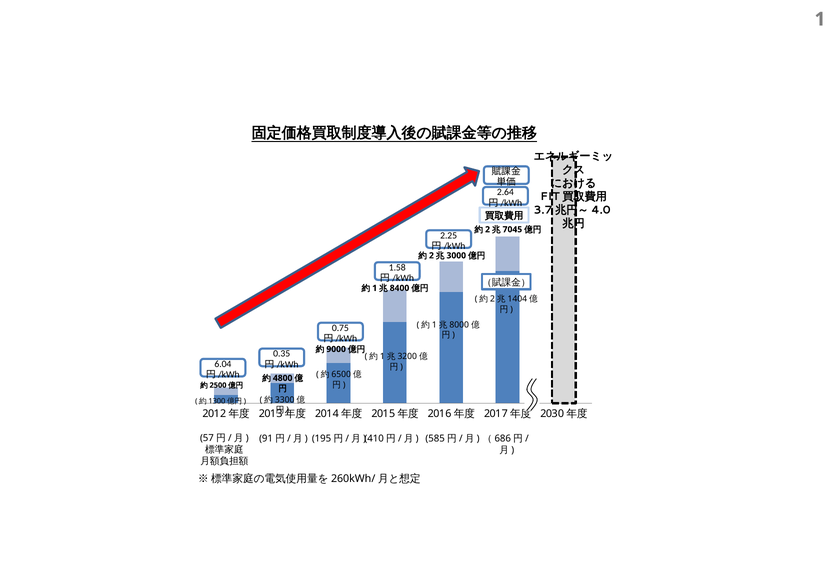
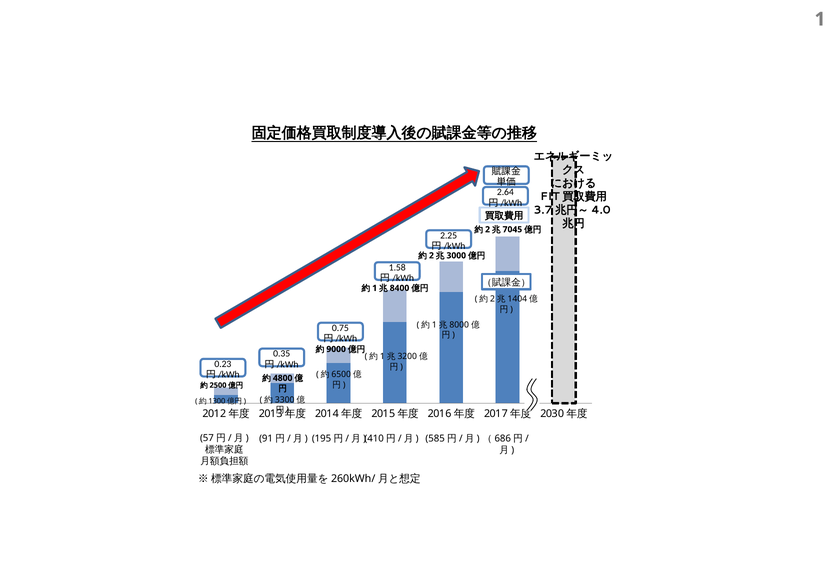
6.04: 6.04 -> 0.23
